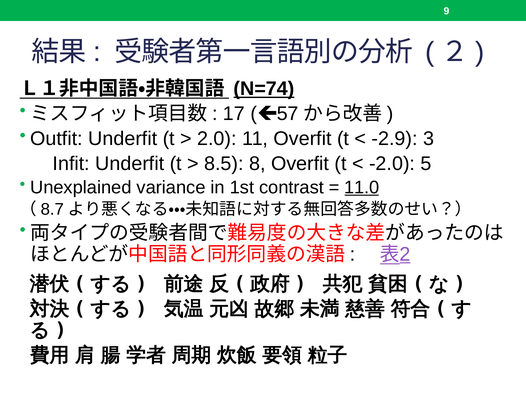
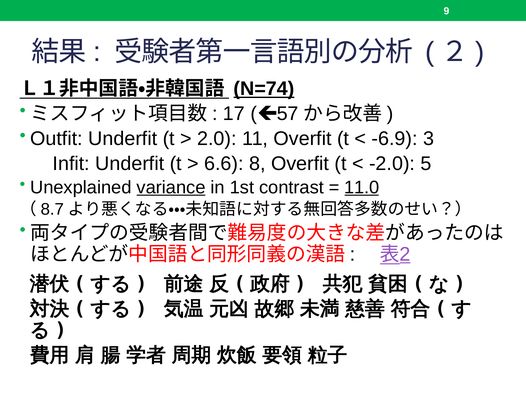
-2.9: -2.9 -> -6.9
8.5: 8.5 -> 6.6
variance underline: none -> present
